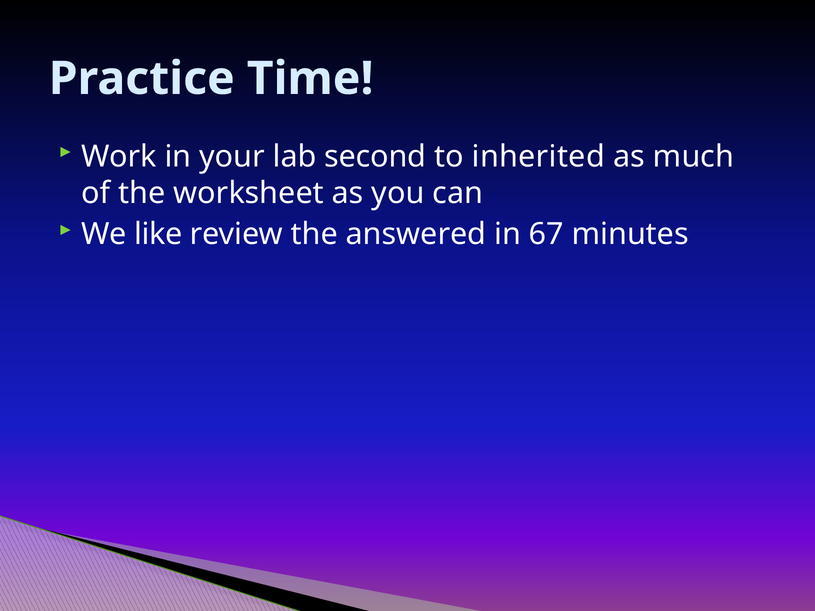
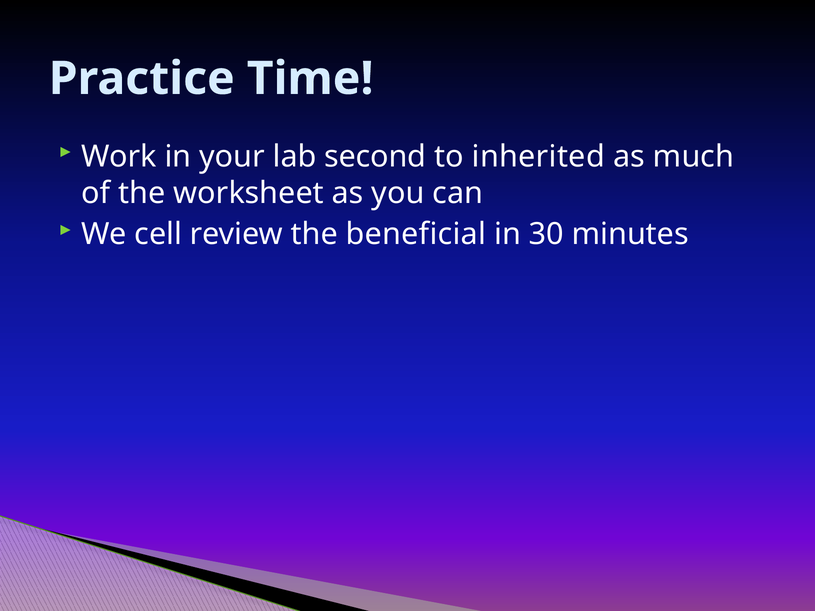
like: like -> cell
answered: answered -> beneficial
67: 67 -> 30
